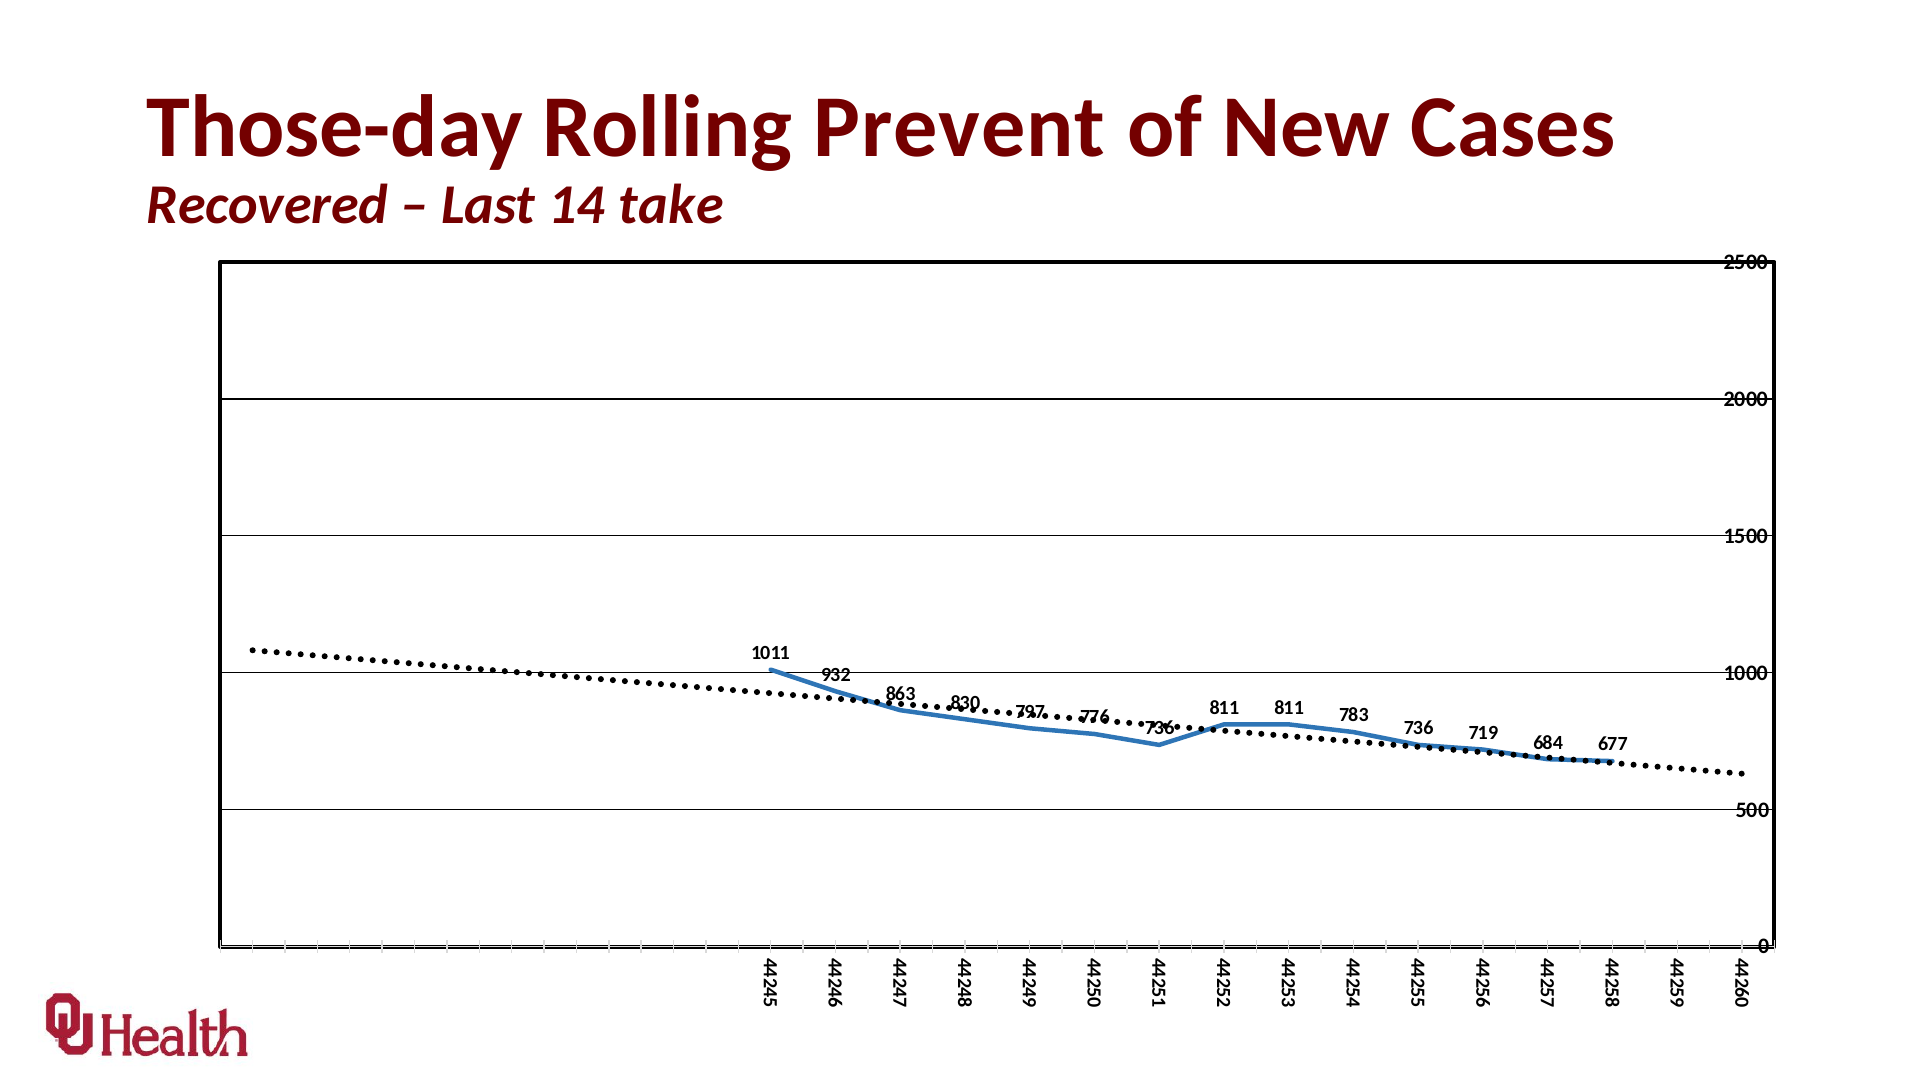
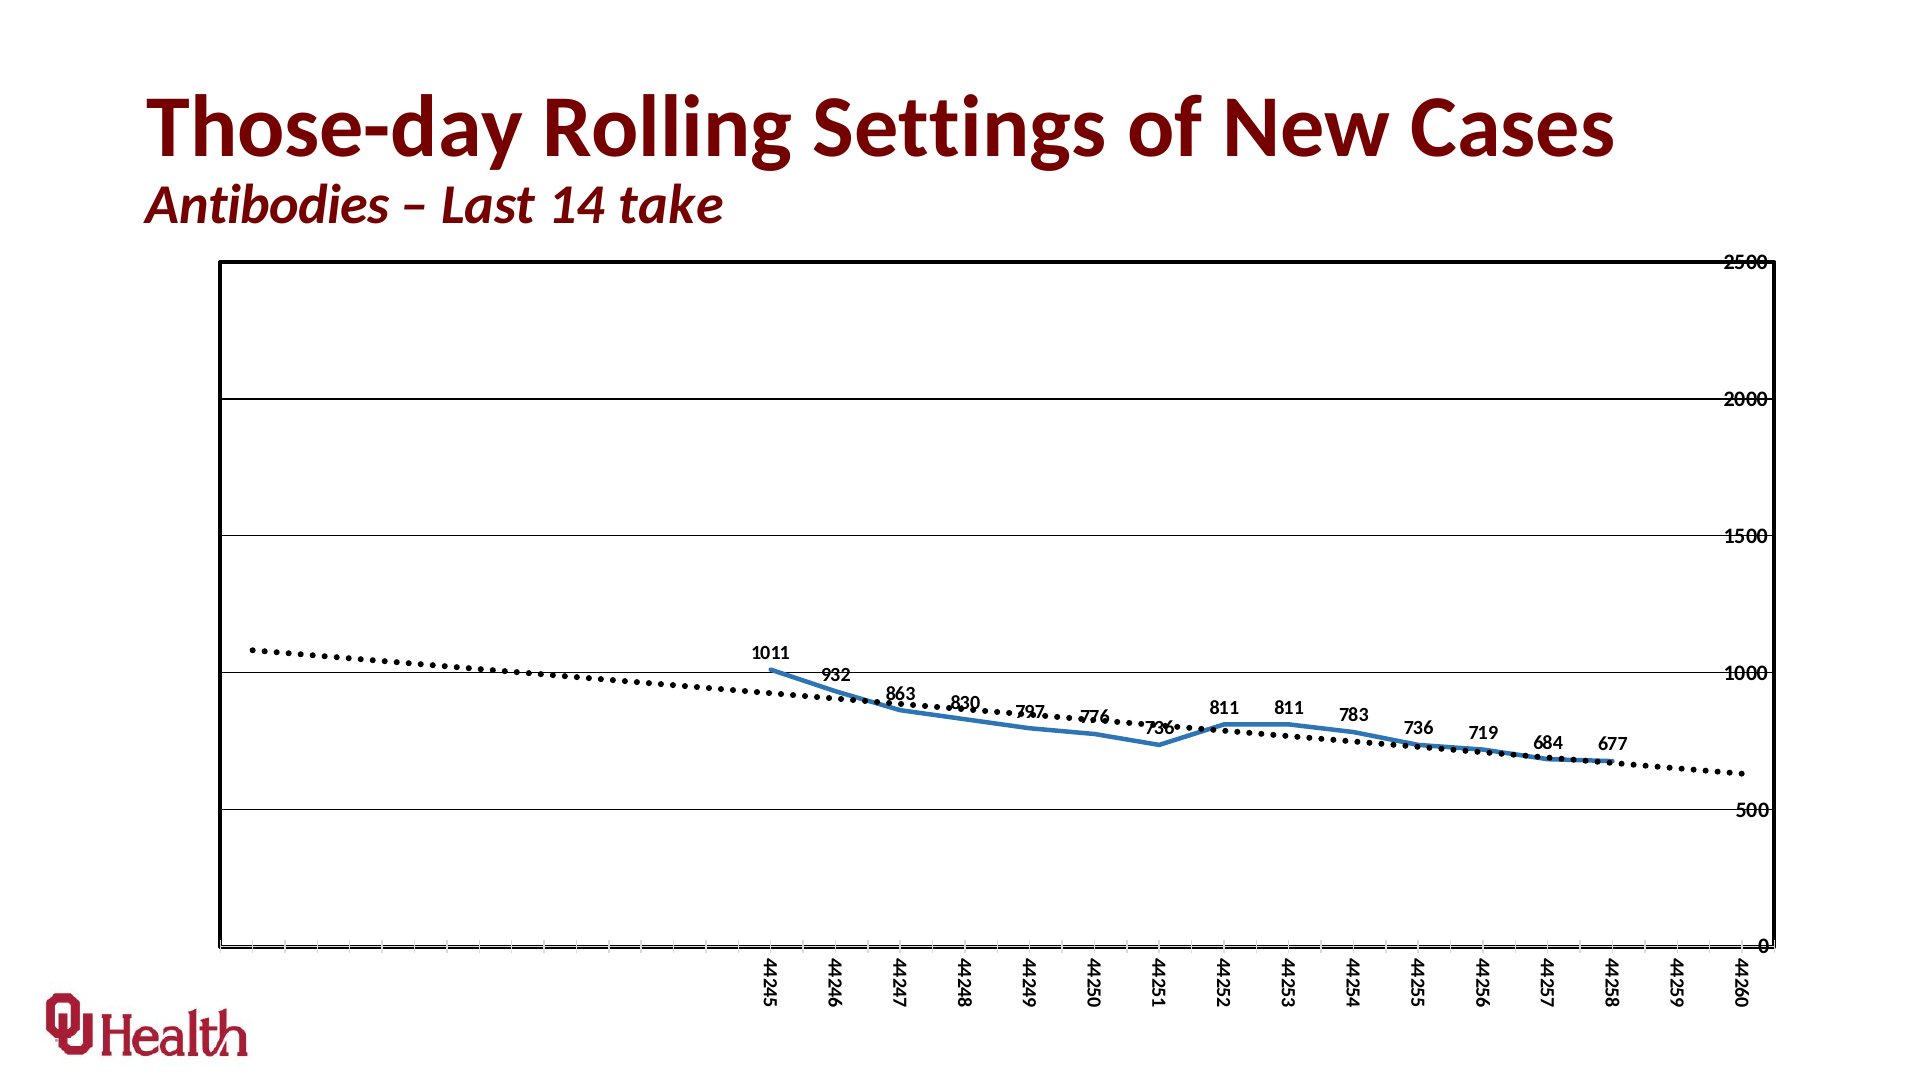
Prevent: Prevent -> Settings
Recovered: Recovered -> Antibodies
